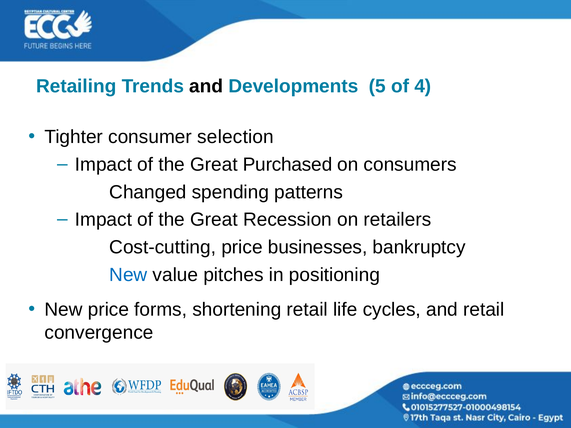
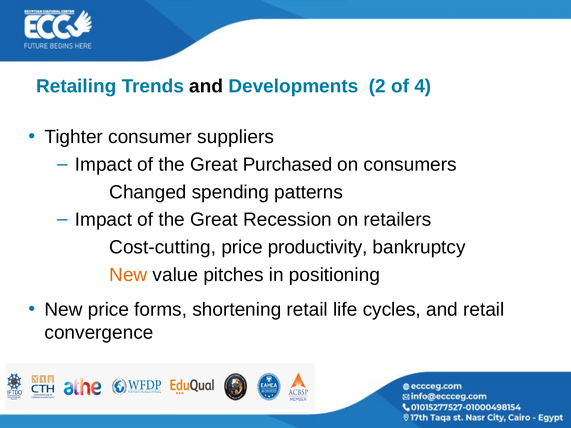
5: 5 -> 2
selection: selection -> suppliers
businesses: businesses -> productivity
New at (128, 275) colour: blue -> orange
